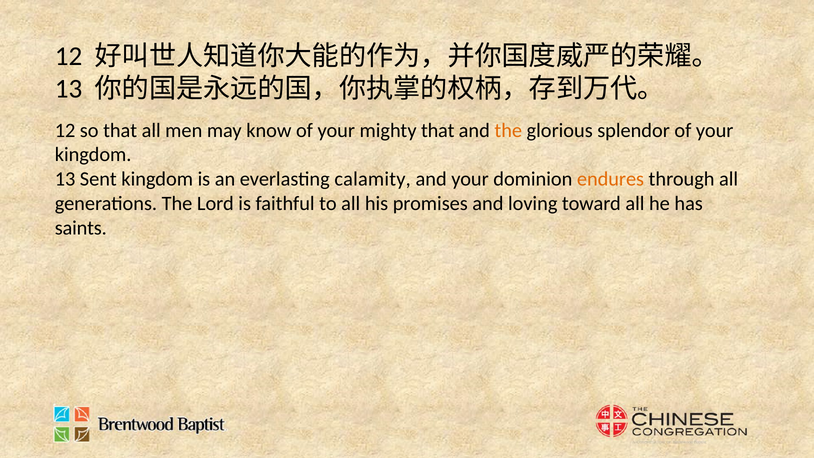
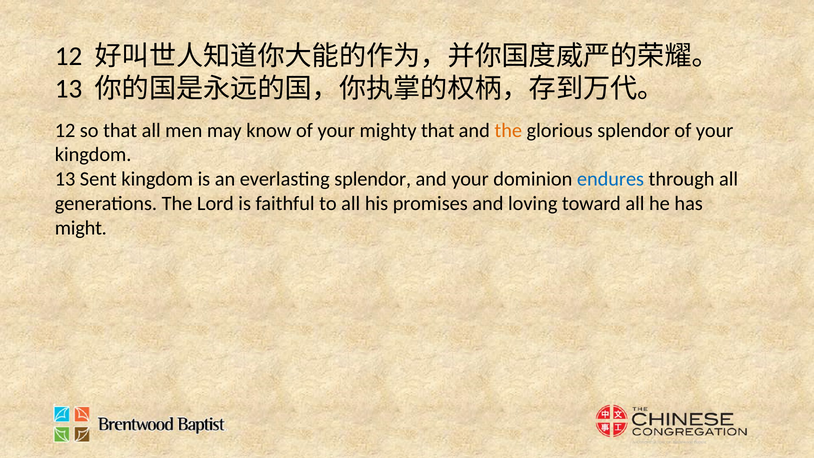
everlasting calamity: calamity -> splendor
endures colour: orange -> blue
saints: saints -> might
